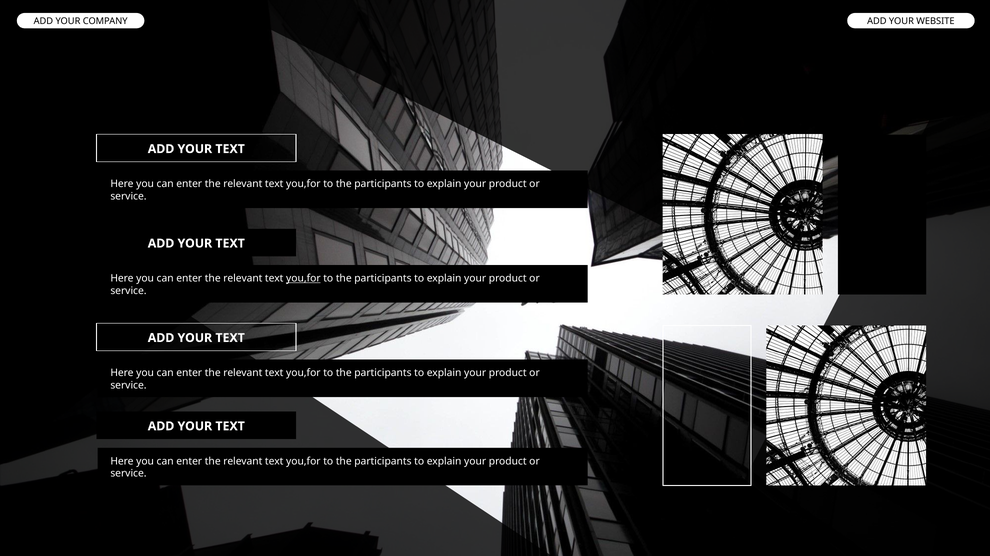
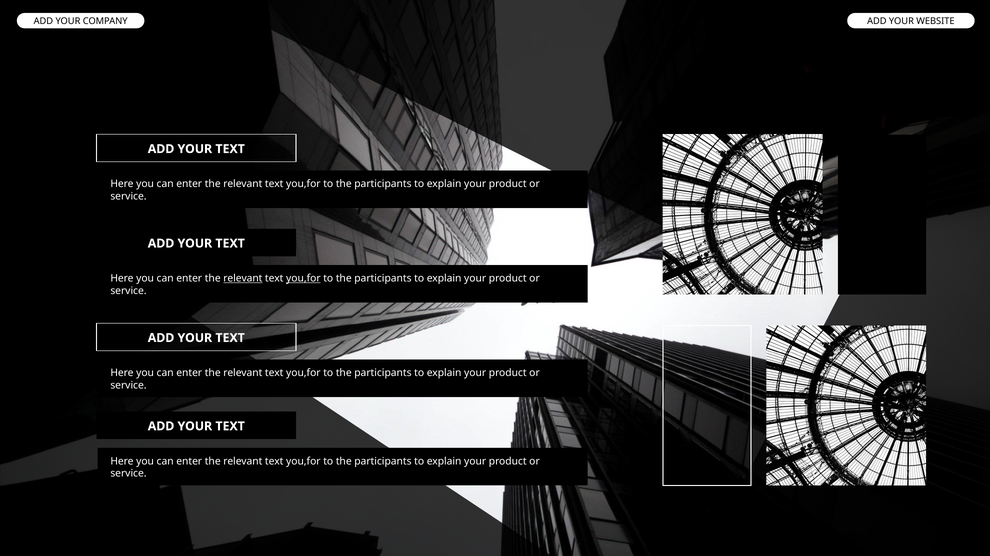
relevant at (243, 278) underline: none -> present
